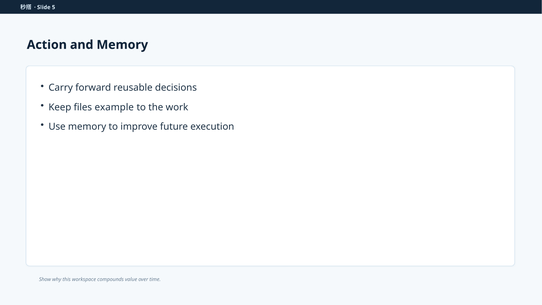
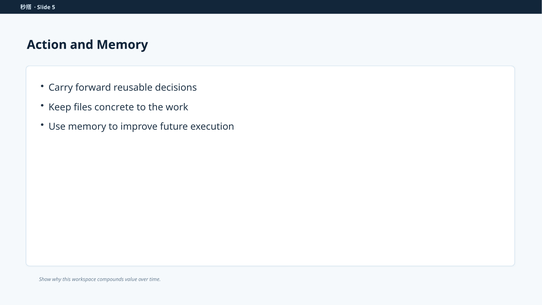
example: example -> concrete
